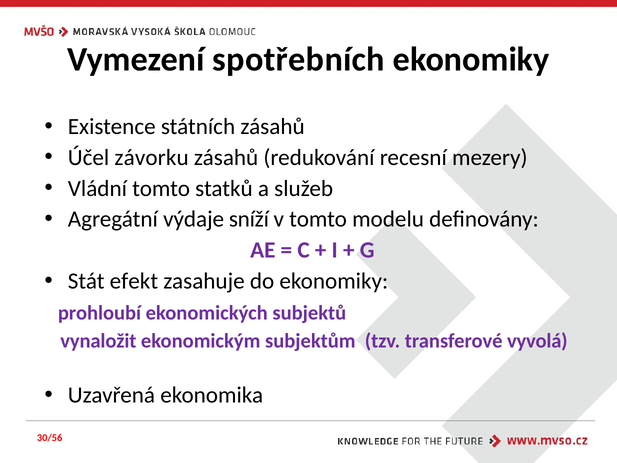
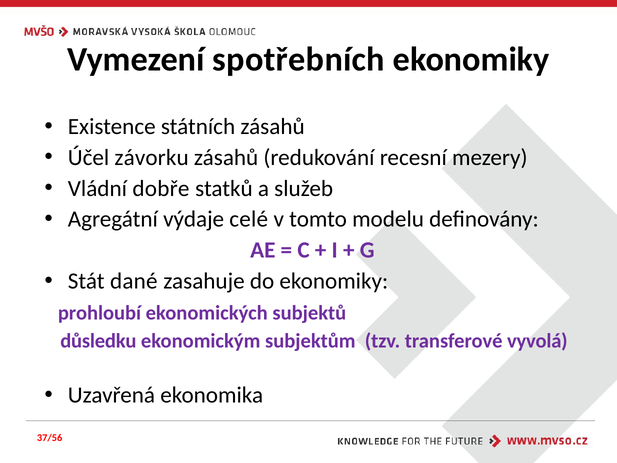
Vládní tomto: tomto -> dobře
sníží: sníží -> celé
efekt: efekt -> dané
vynaložit: vynaložit -> důsledku
30/56: 30/56 -> 37/56
